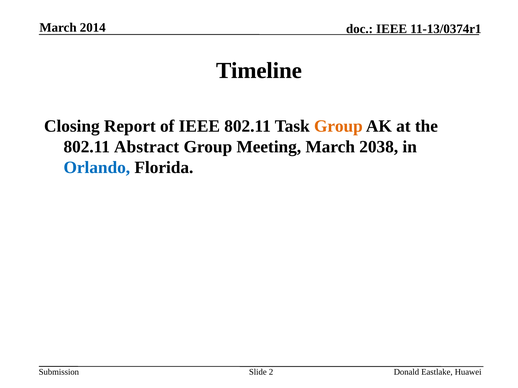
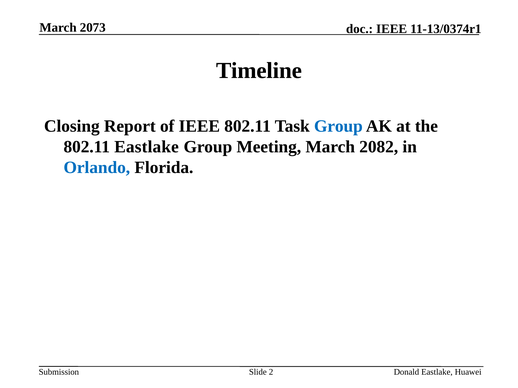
2014: 2014 -> 2073
Group at (338, 126) colour: orange -> blue
802.11 Abstract: Abstract -> Eastlake
2038: 2038 -> 2082
